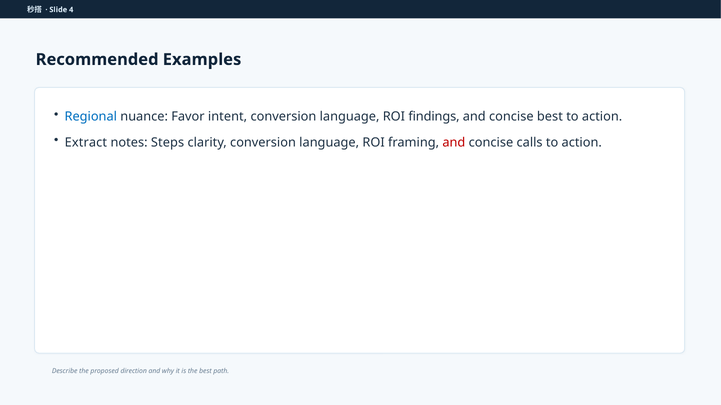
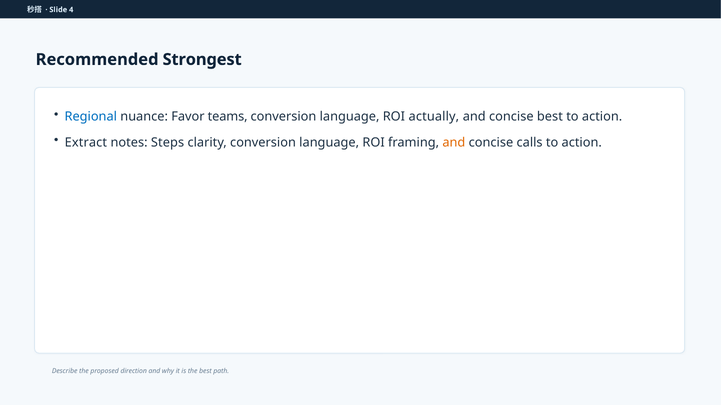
Examples: Examples -> Strongest
intent: intent -> teams
findings: findings -> actually
and at (454, 143) colour: red -> orange
